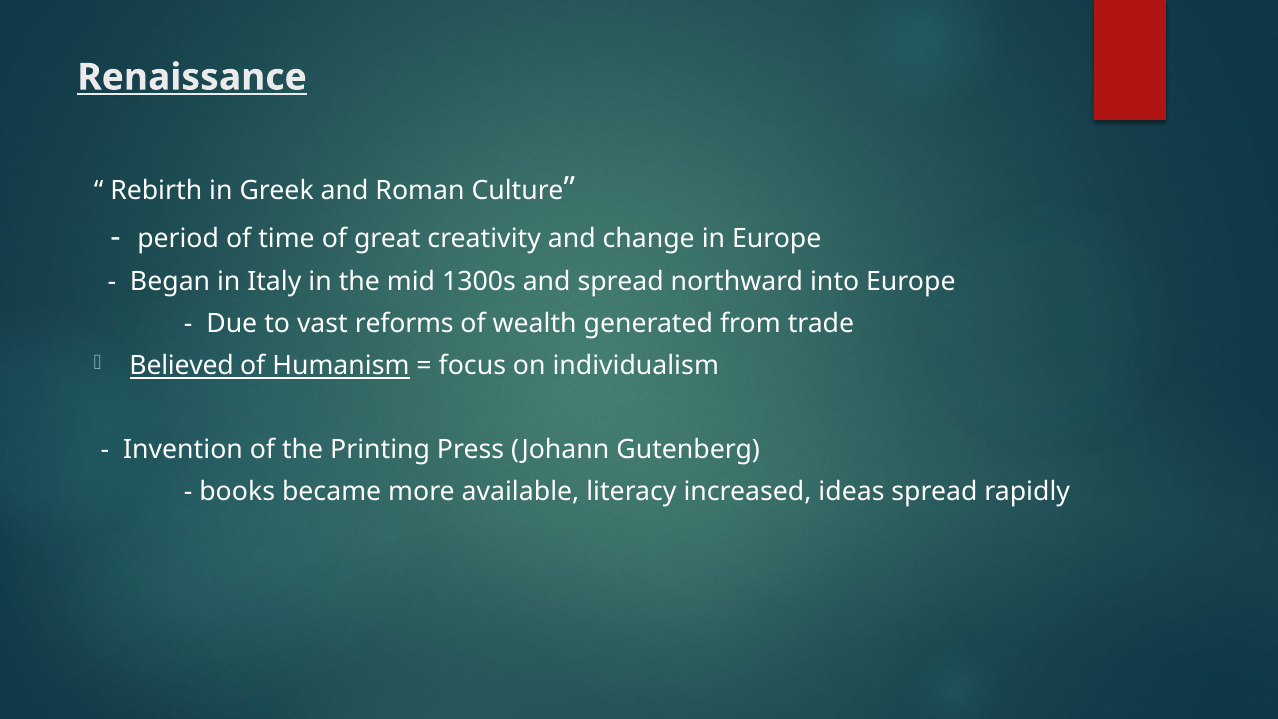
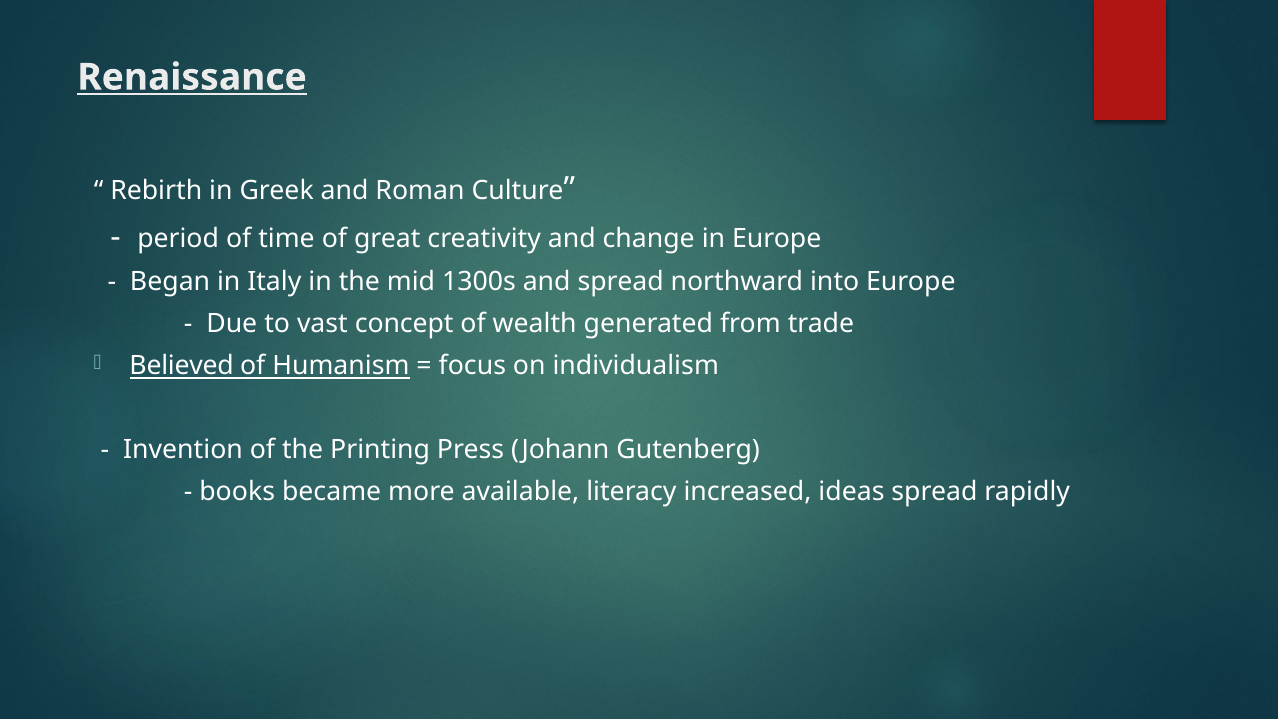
reforms: reforms -> concept
